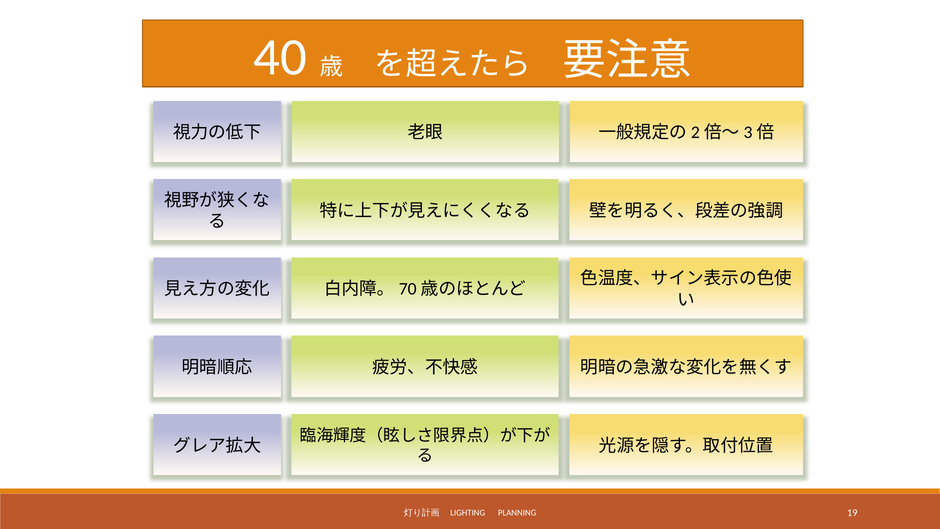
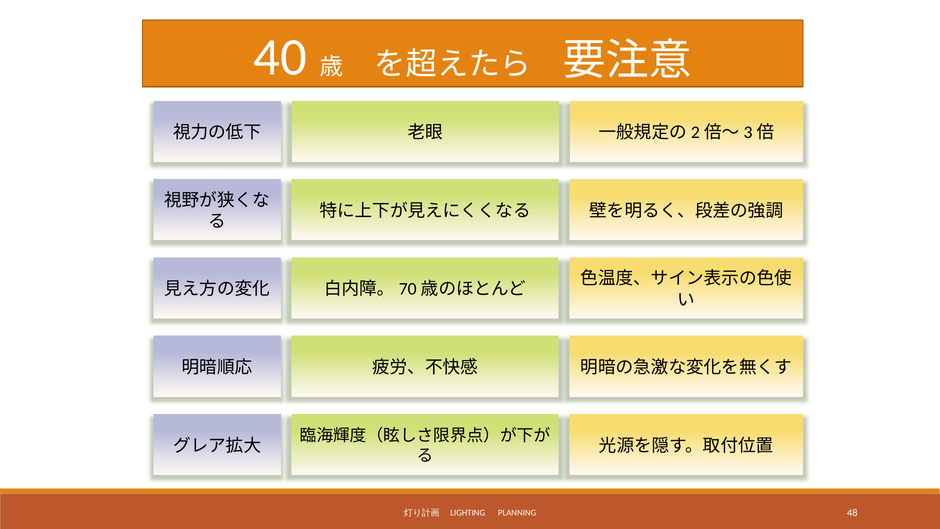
19: 19 -> 48
